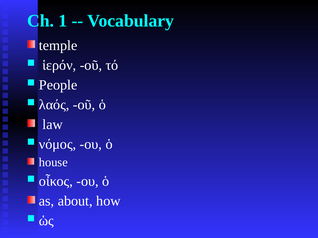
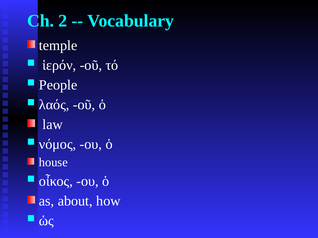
1: 1 -> 2
